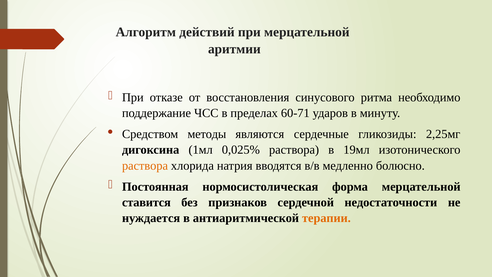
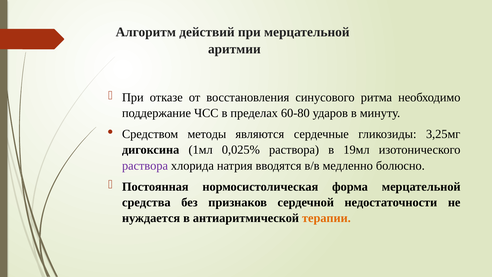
60-71: 60-71 -> 60-80
2,25мг: 2,25мг -> 3,25мг
раствора at (145, 166) colour: orange -> purple
ставится: ставится -> средства
